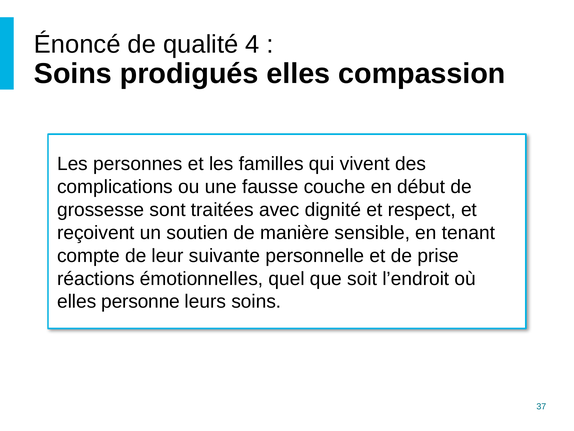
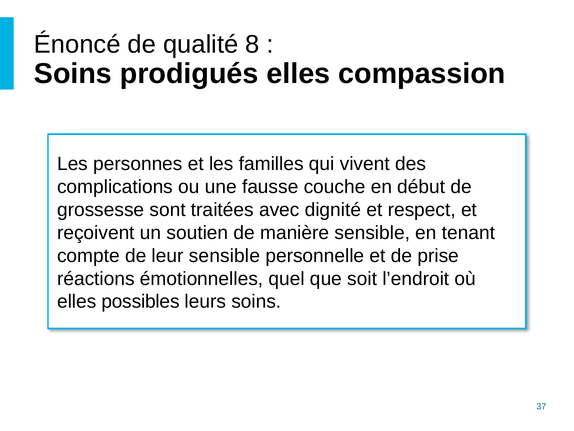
4: 4 -> 8
leur suivante: suivante -> sensible
personne: personne -> possibles
